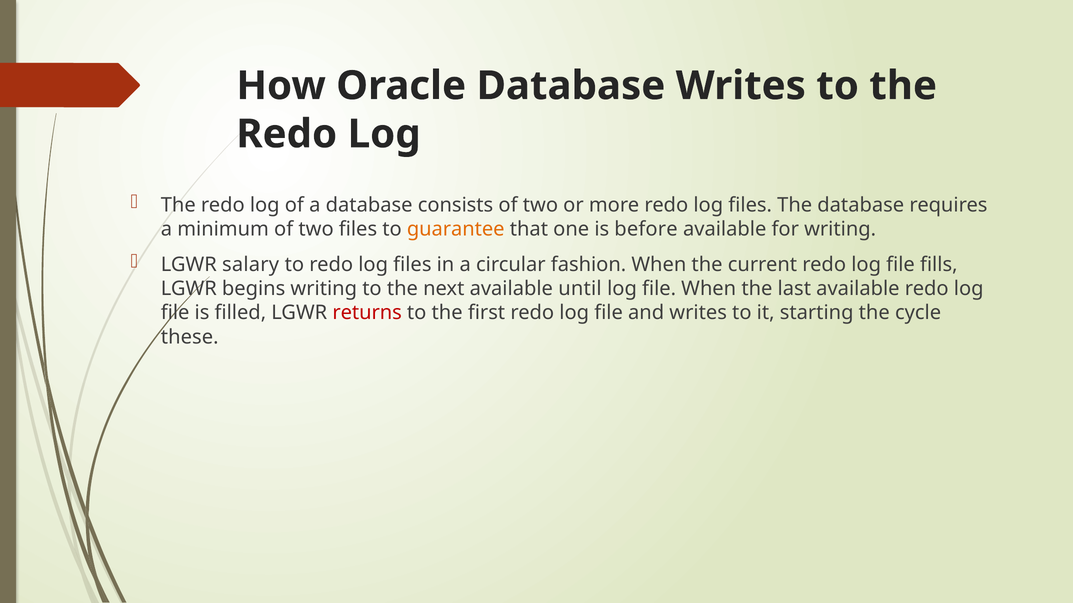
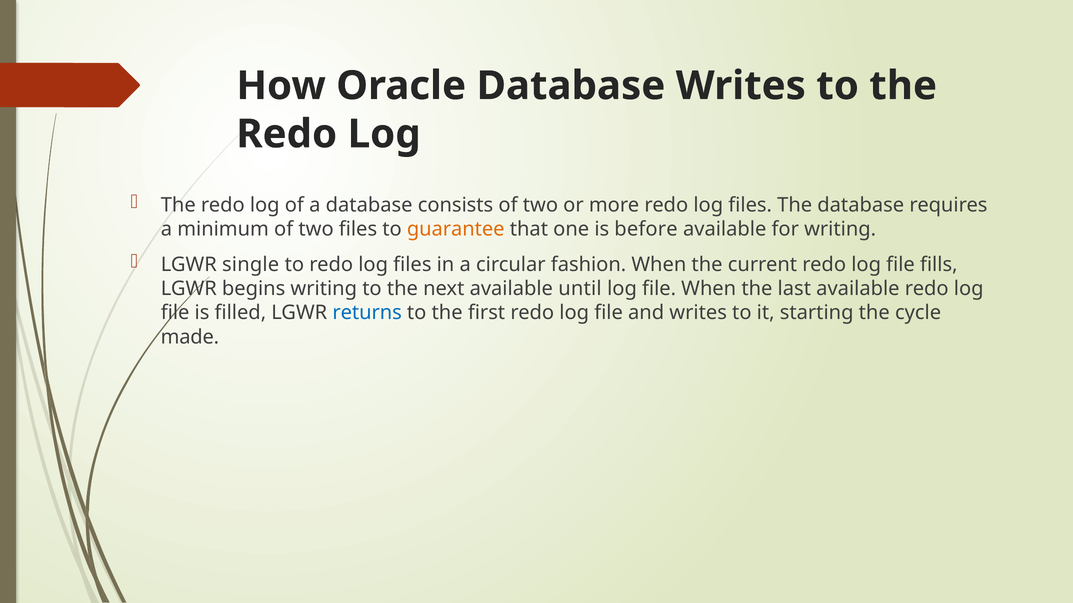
salary: salary -> single
returns colour: red -> blue
these: these -> made
